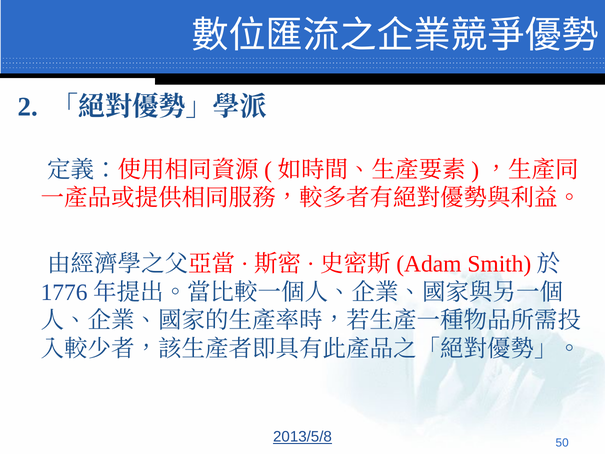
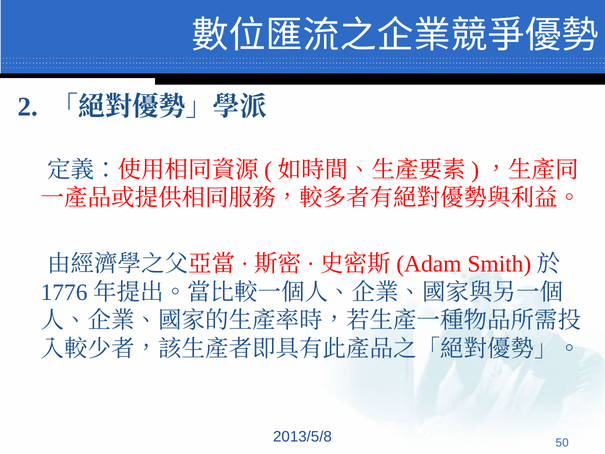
2013/5/8 underline: present -> none
